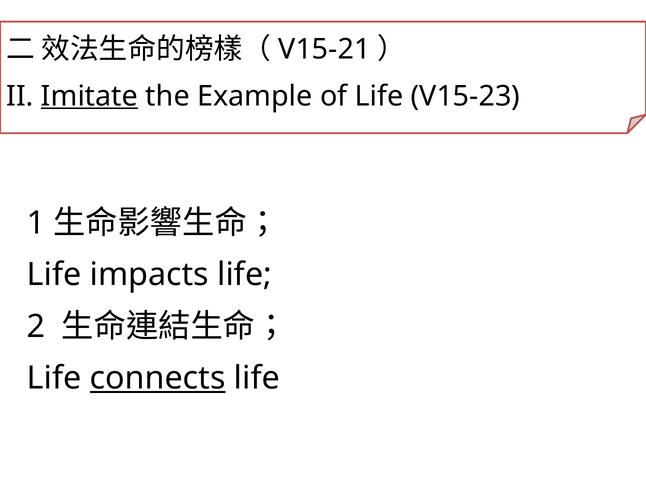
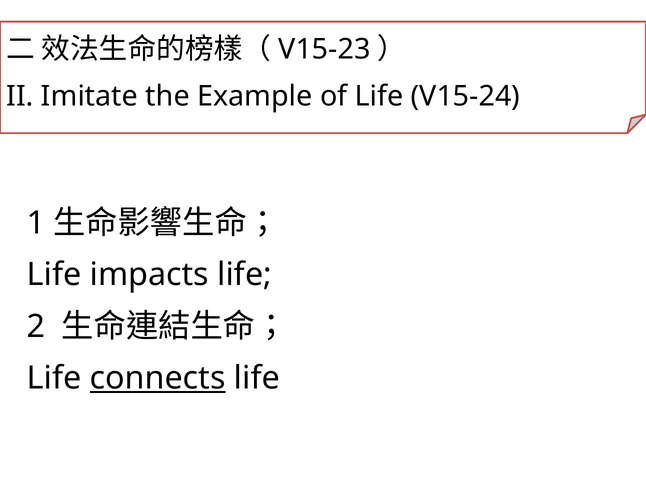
V15-21: V15-21 -> V15-23
Imitate underline: present -> none
V15-23: V15-23 -> V15-24
